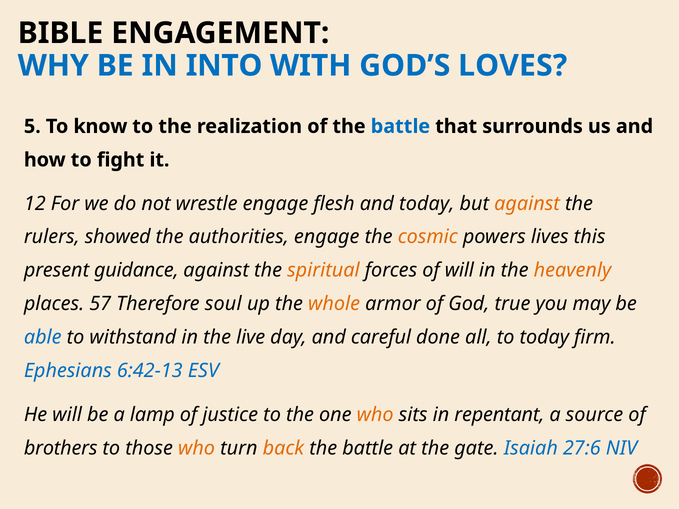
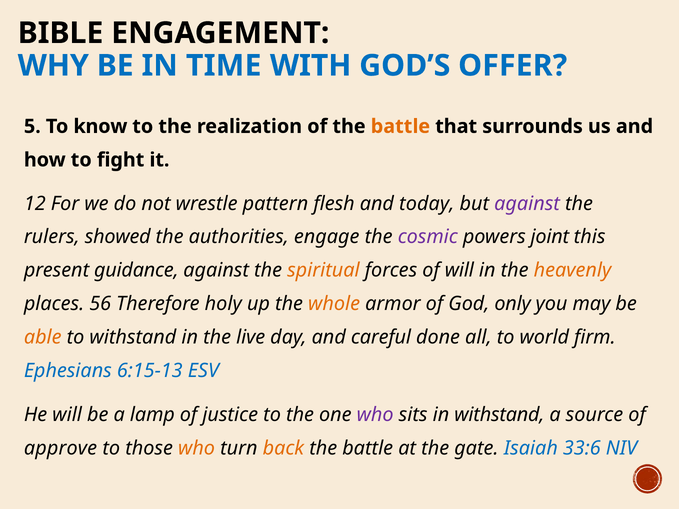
INTO: INTO -> TIME
LOVES: LOVES -> OFFER
battle at (400, 126) colour: blue -> orange
wrestle engage: engage -> pattern
against at (527, 204) colour: orange -> purple
cosmic colour: orange -> purple
lives: lives -> joint
57: 57 -> 56
soul: soul -> holy
true: true -> only
able colour: blue -> orange
to today: today -> world
6:42-13: 6:42-13 -> 6:15-13
who at (375, 415) colour: orange -> purple
in repentant: repentant -> withstand
brothers: brothers -> approve
27:6: 27:6 -> 33:6
